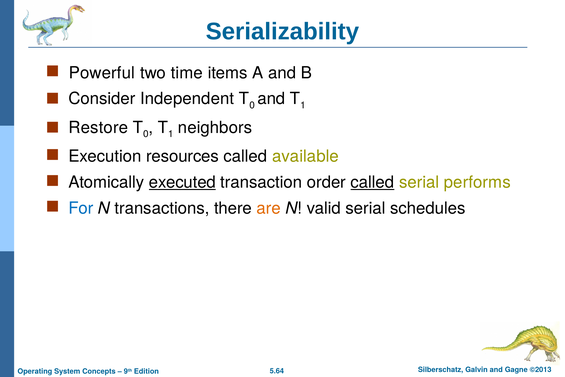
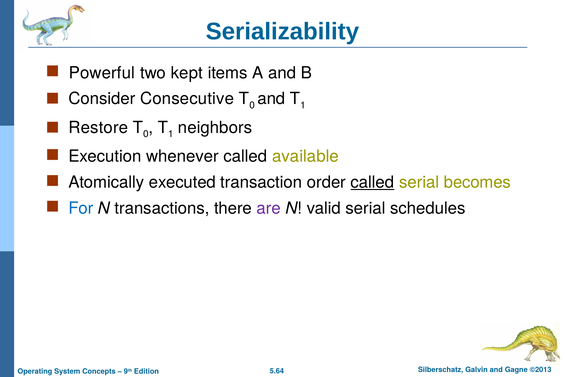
time: time -> kept
Independent: Independent -> Consecutive
resources: resources -> whenever
executed underline: present -> none
performs: performs -> becomes
are colour: orange -> purple
